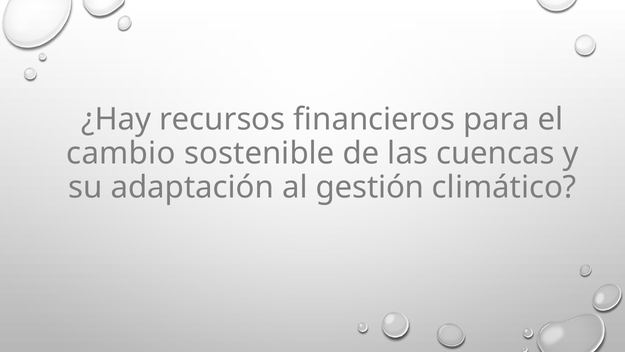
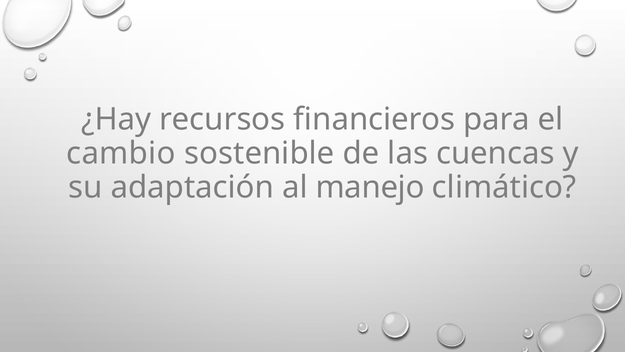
gestión: gestión -> manejo
